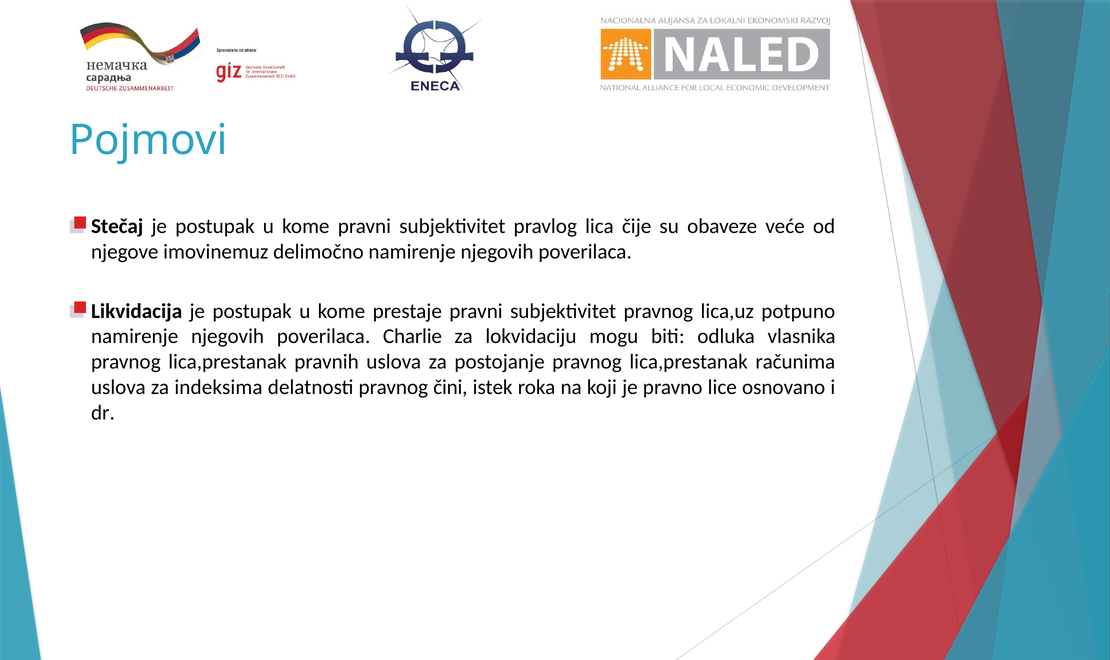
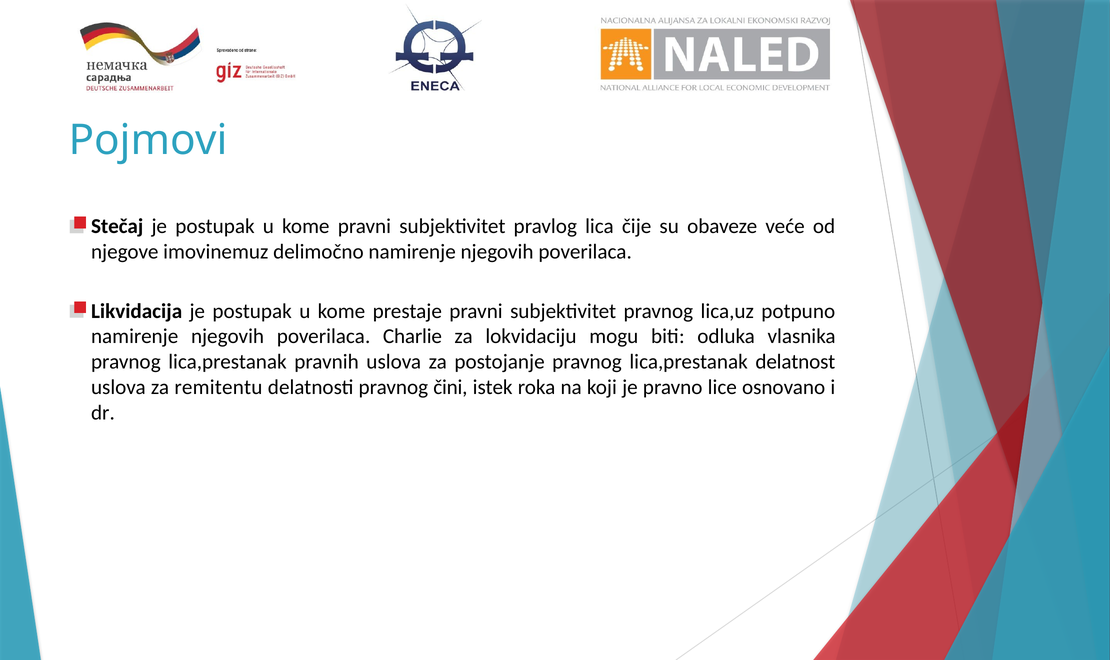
računima: računima -> delatnost
indeksima: indeksima -> remitentu
